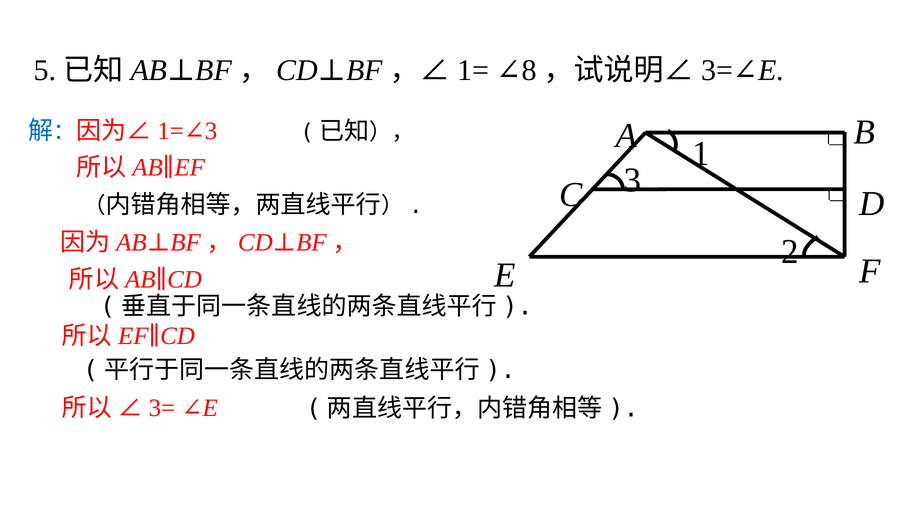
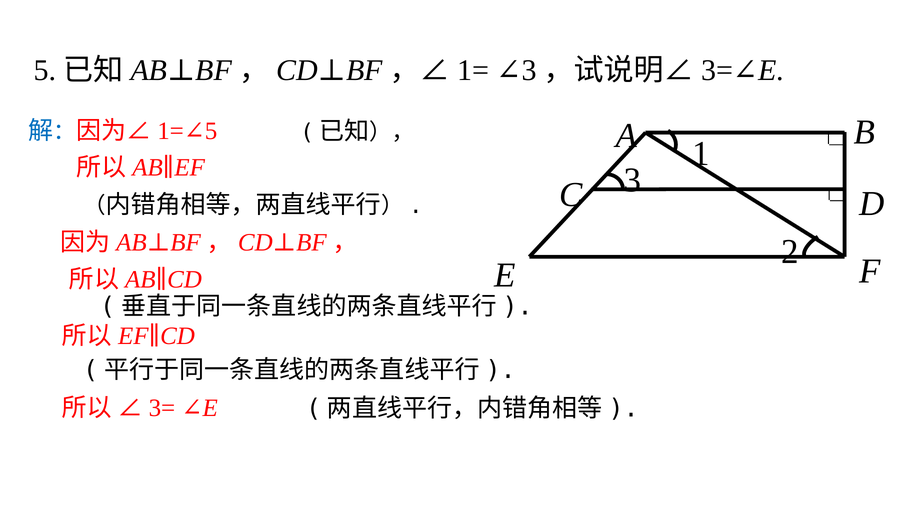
8 at (529, 71): 8 -> 3
3 at (211, 131): 3 -> 5
